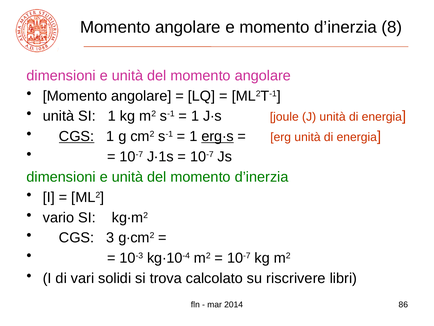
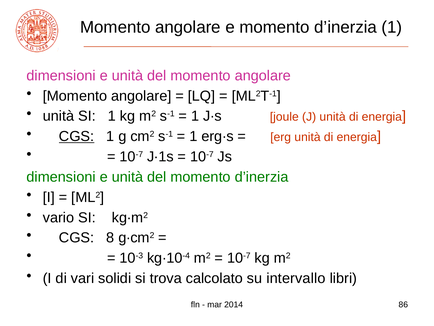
d’inerzia 8: 8 -> 1
erg∙s underline: present -> none
3: 3 -> 8
riscrivere: riscrivere -> intervallo
